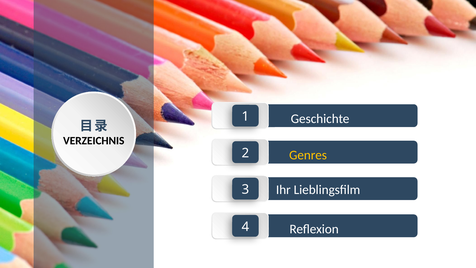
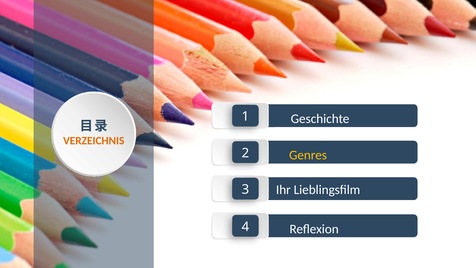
VERZEICHNIS colour: black -> orange
